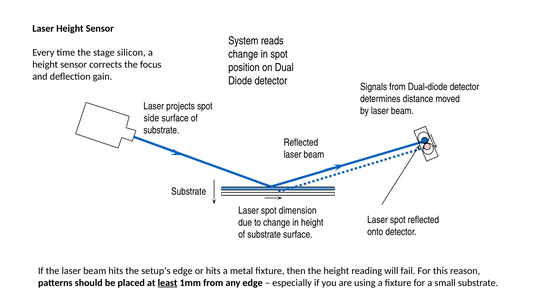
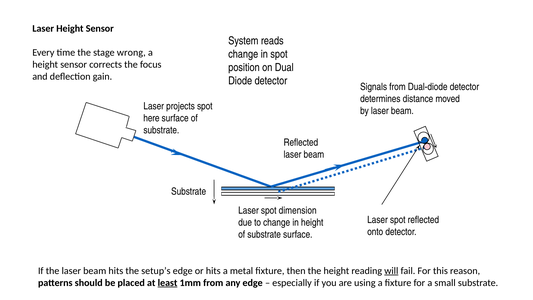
silicon: silicon -> wrong
side: side -> here
will underline: none -> present
